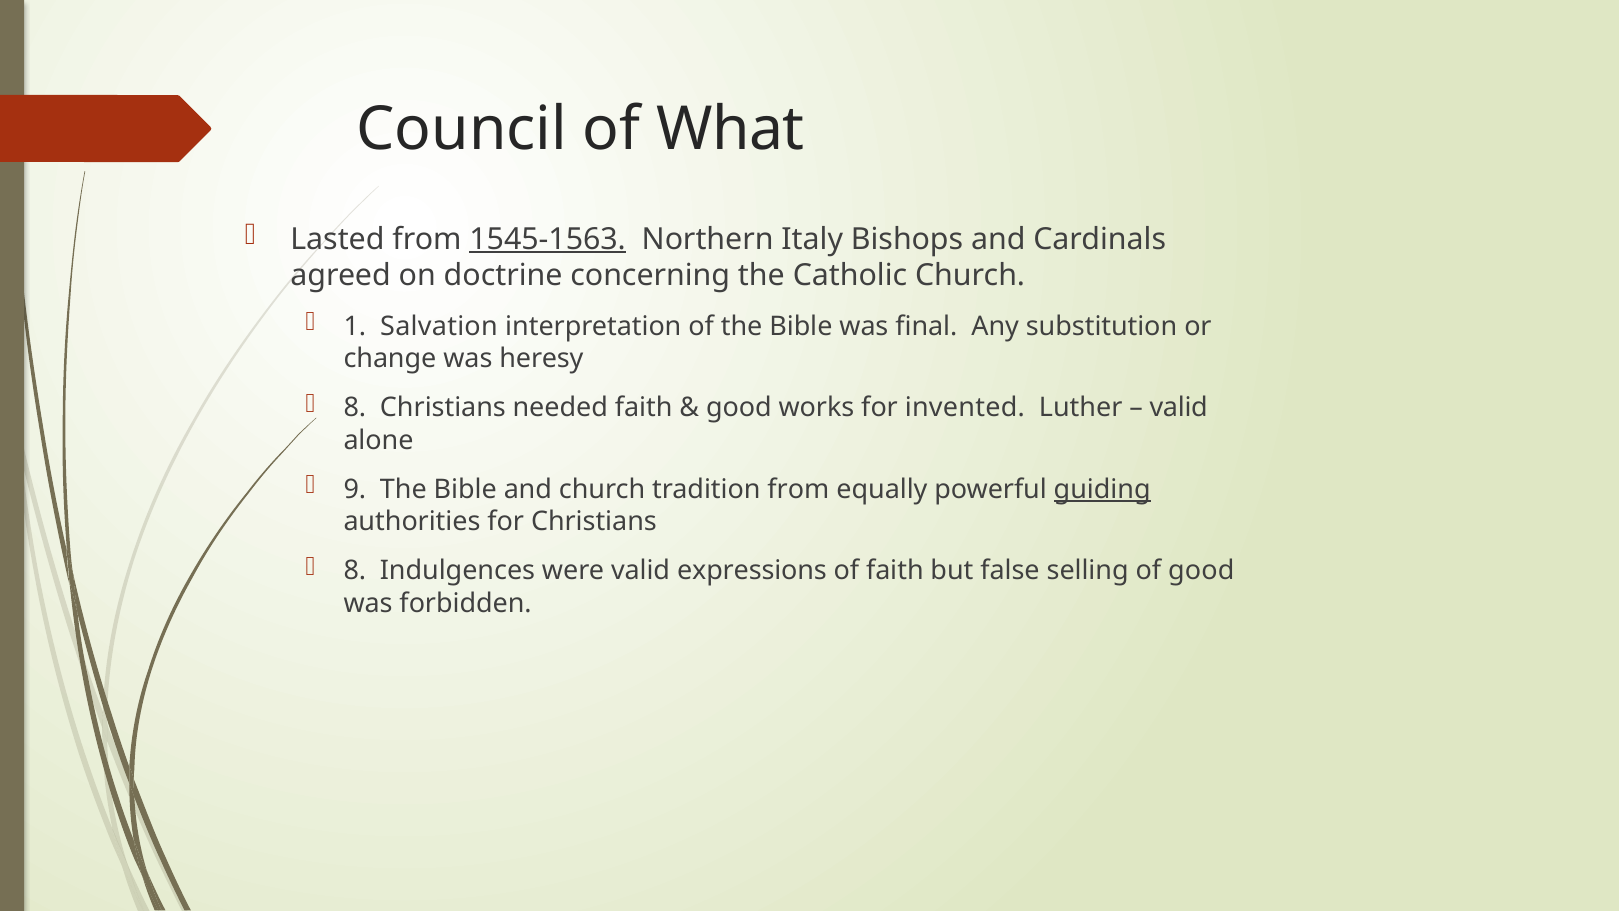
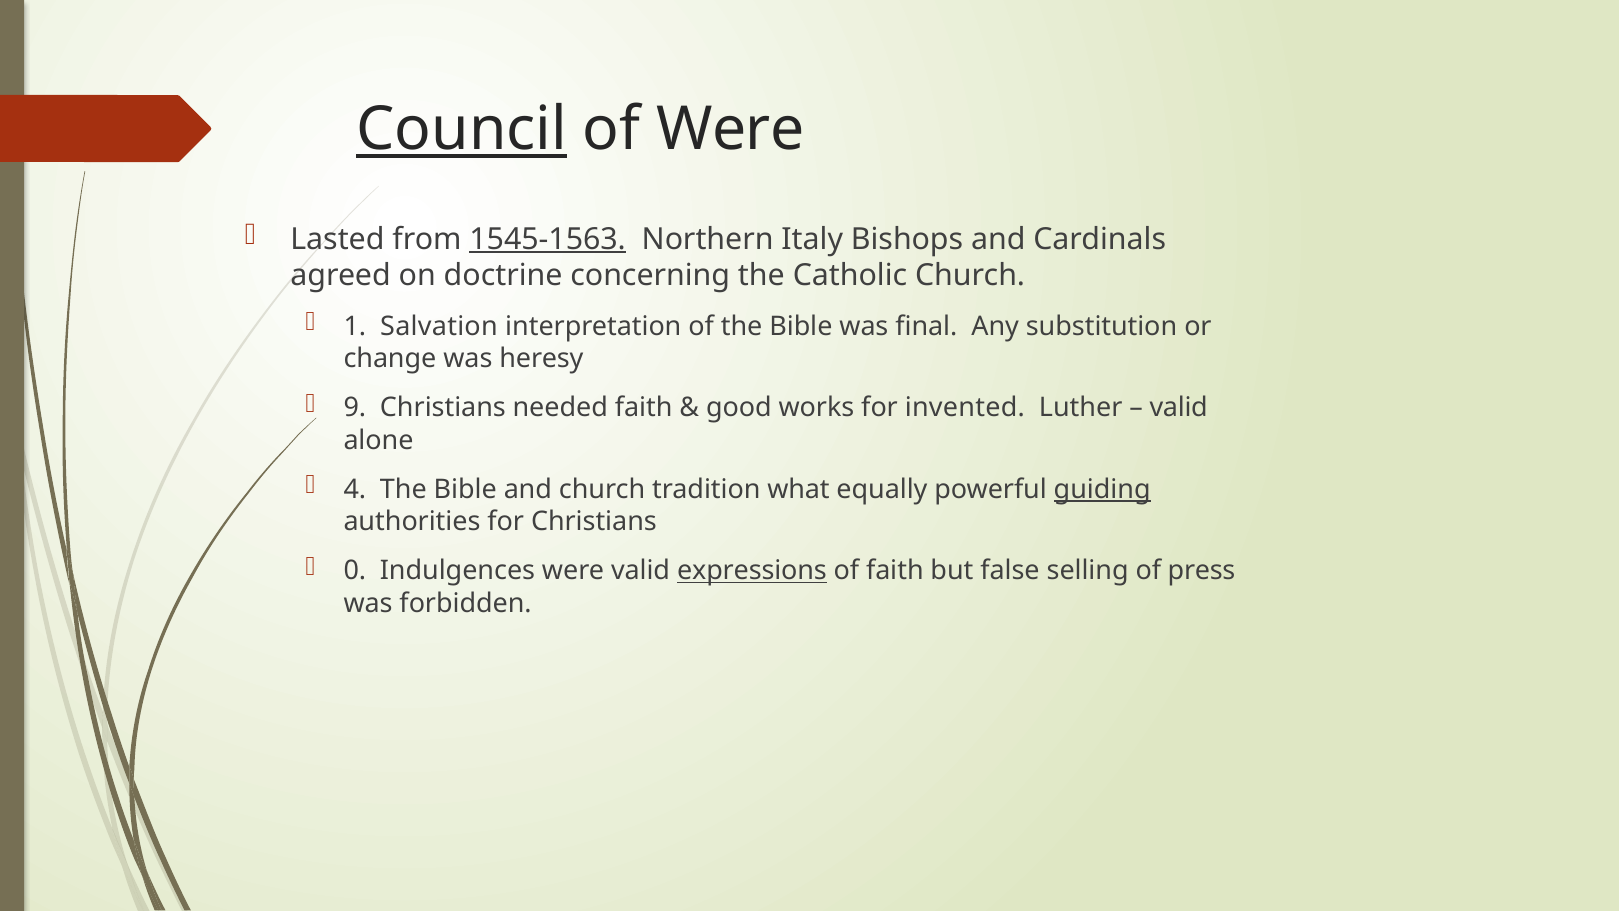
Council underline: none -> present
of What: What -> Were
8 at (355, 408): 8 -> 9
9: 9 -> 4
tradition from: from -> what
8 at (355, 571): 8 -> 0
expressions underline: none -> present
of good: good -> press
